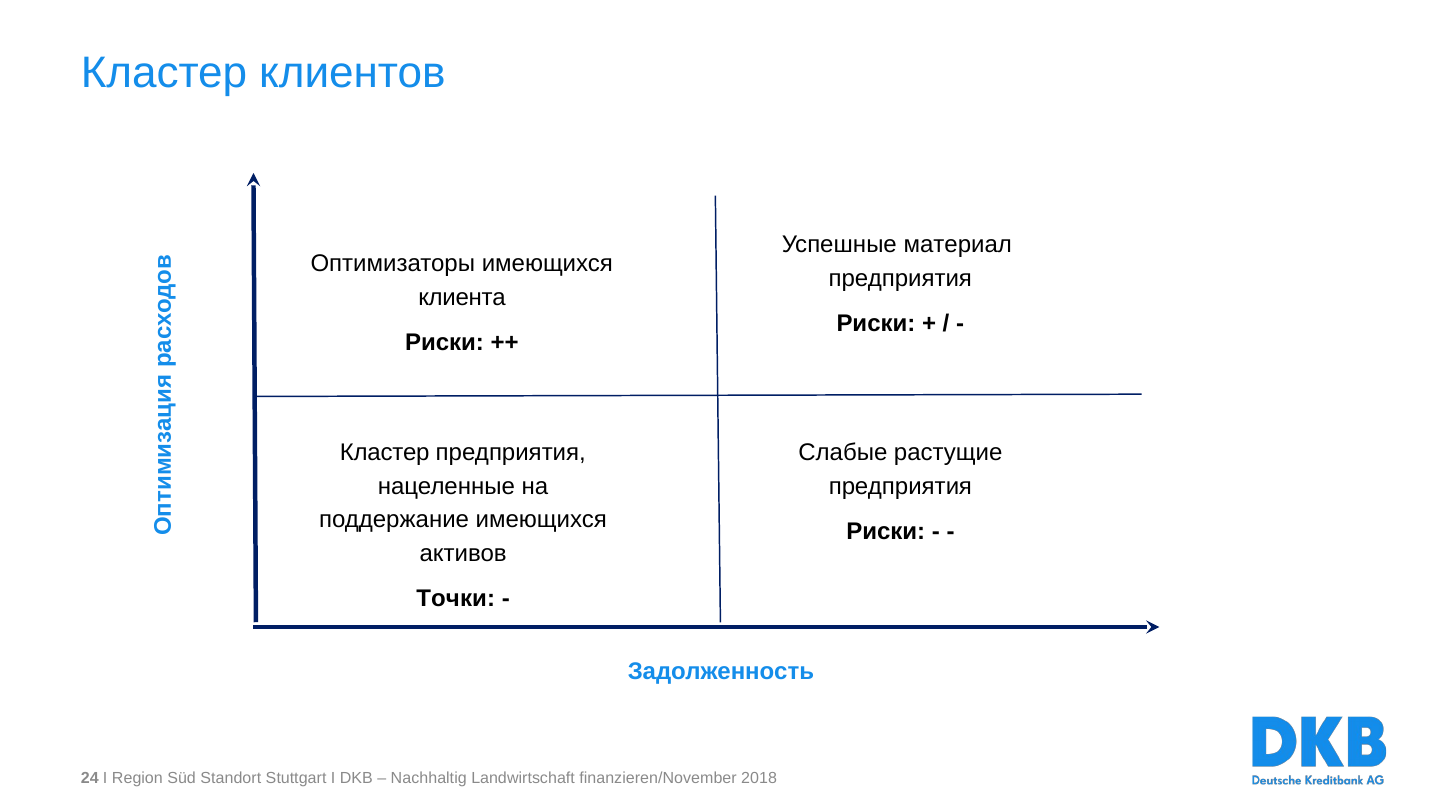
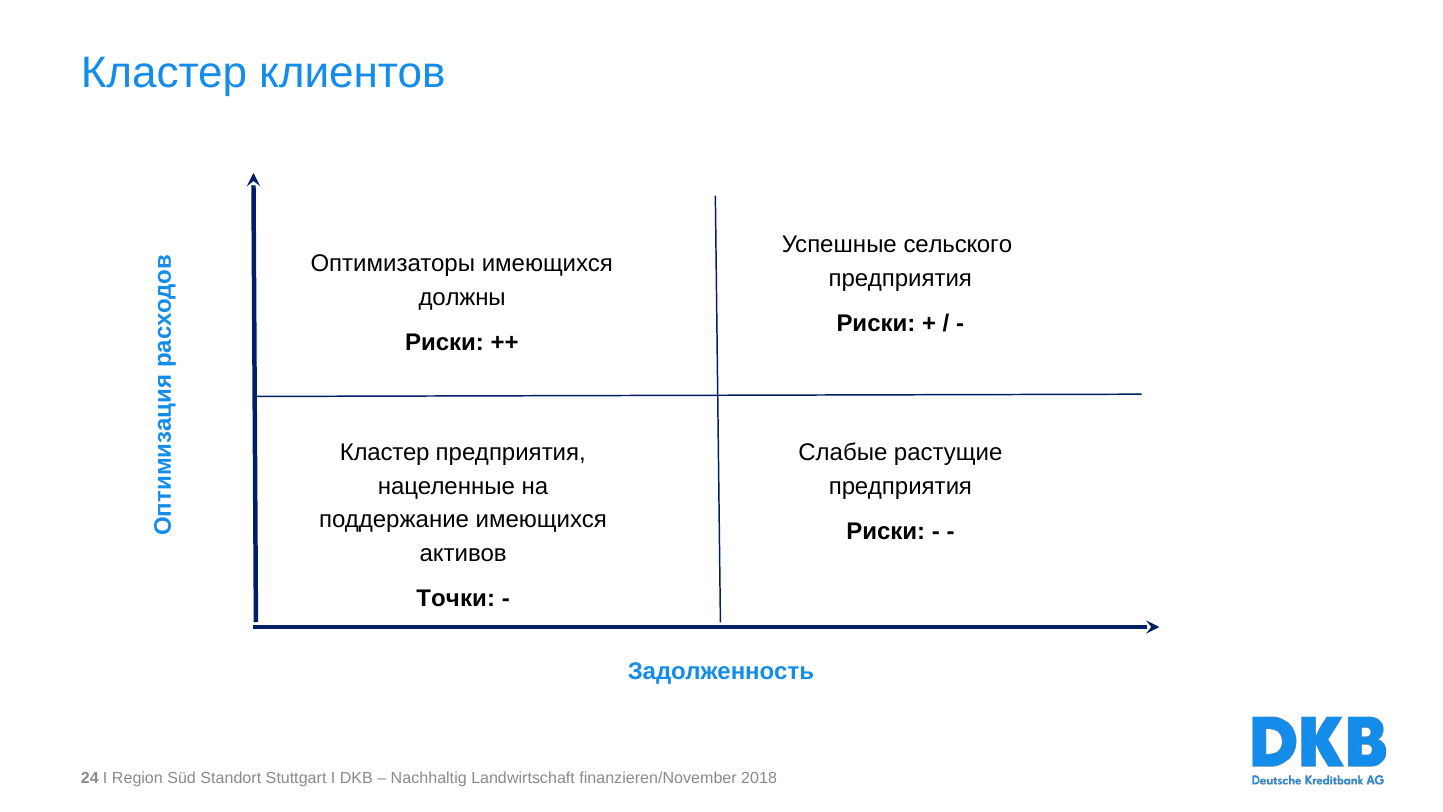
материал: материал -> сельского
клиента: клиента -> должны
